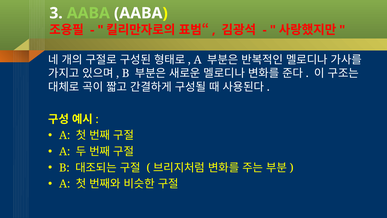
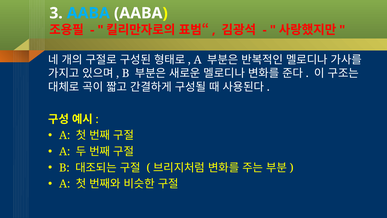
AABA at (88, 13) colour: light green -> light blue
